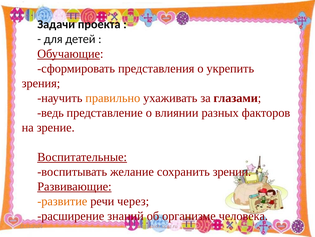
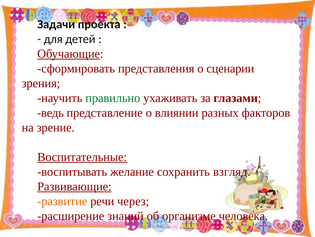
укрепить: укрепить -> сценарии
правильно colour: orange -> green
зрении: зрении -> взгляд
